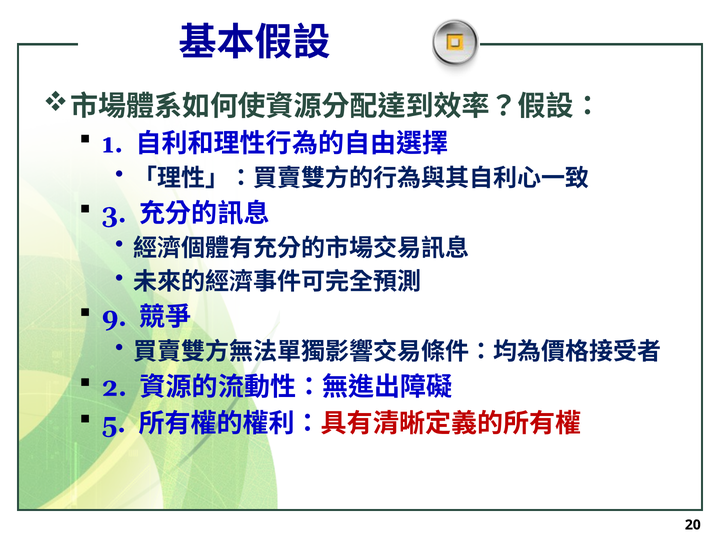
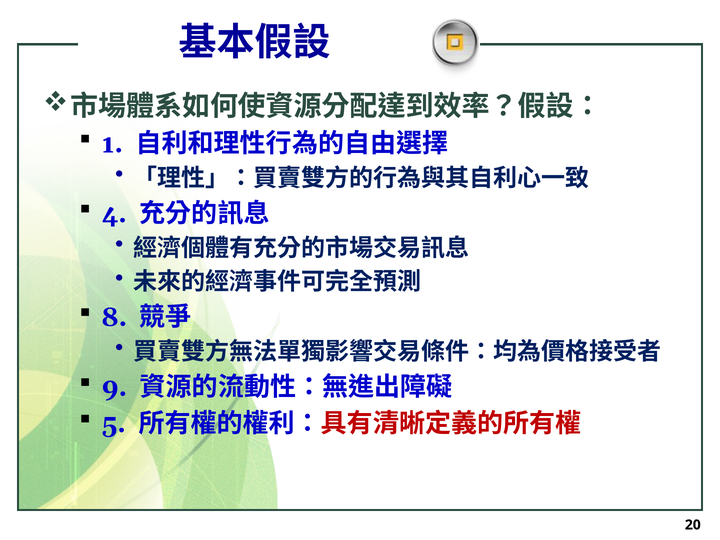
3: 3 -> 4
9: 9 -> 8
2: 2 -> 9
